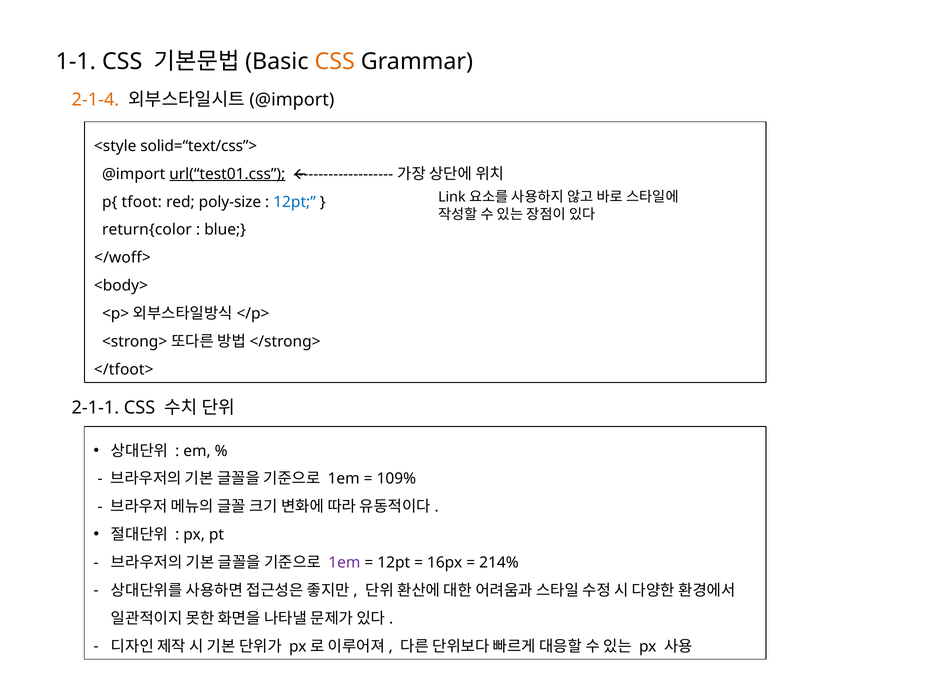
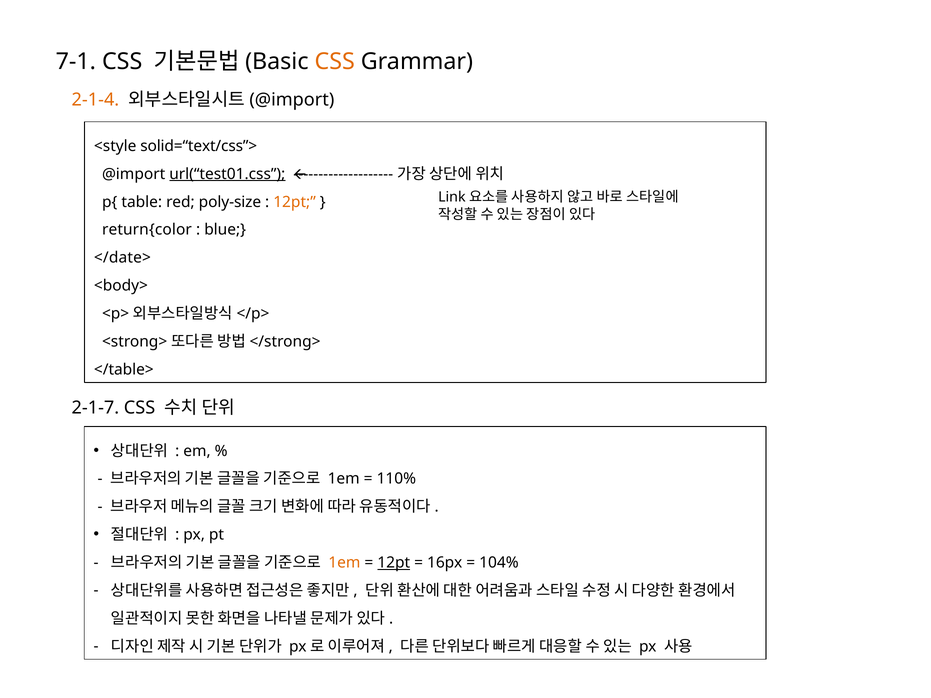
1-1: 1-1 -> 7-1
tfoot: tfoot -> table
12pt at (295, 202) colour: blue -> orange
</woff>: </woff> -> </date>
</tfoot>: </tfoot> -> </table>
2-1-1: 2-1-1 -> 2-1-7
109%: 109% -> 110%
1em at (344, 563) colour: purple -> orange
12pt at (394, 563) underline: none -> present
214%: 214% -> 104%
